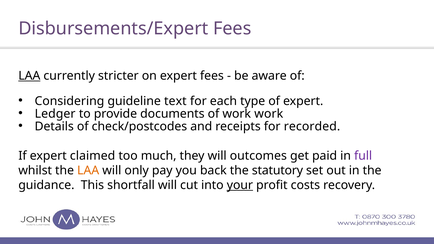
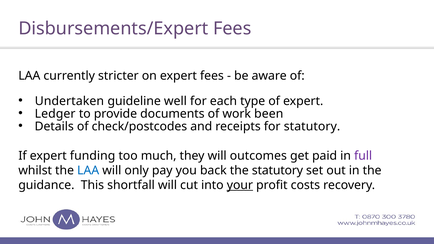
LAA at (29, 76) underline: present -> none
Considering: Considering -> Undertaken
text: text -> well
work work: work -> been
for recorded: recorded -> statutory
claimed: claimed -> funding
LAA at (88, 171) colour: orange -> blue
